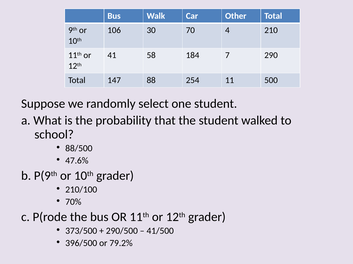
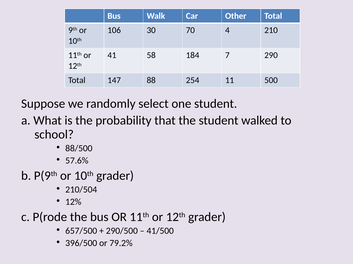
47.6%: 47.6% -> 57.6%
210/100: 210/100 -> 210/504
70%: 70% -> 12%
373/500: 373/500 -> 657/500
